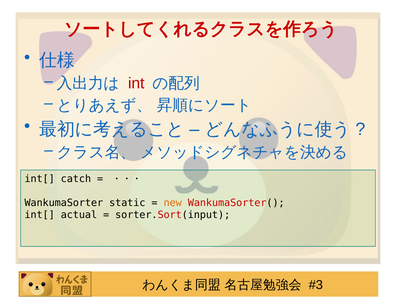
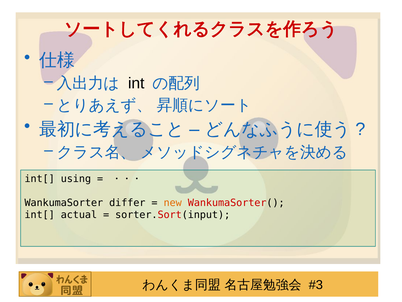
int colour: red -> black
catch: catch -> using
static: static -> differ
